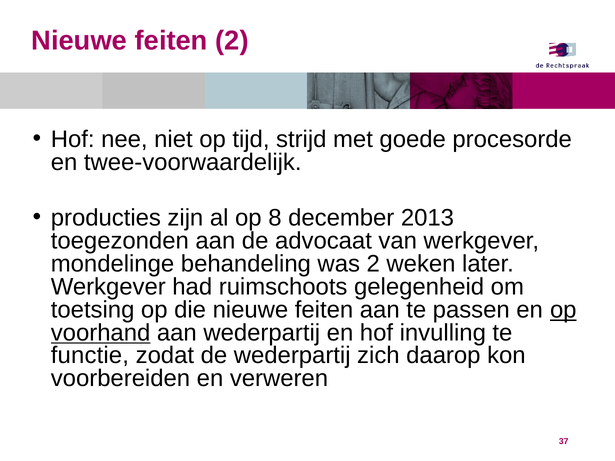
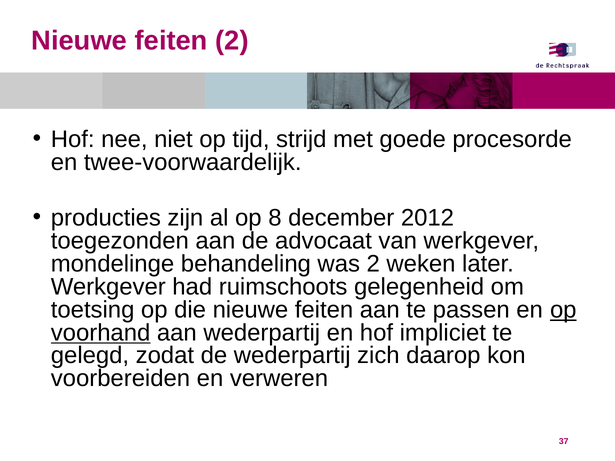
2013: 2013 -> 2012
invulling: invulling -> impliciet
functie: functie -> gelegd
